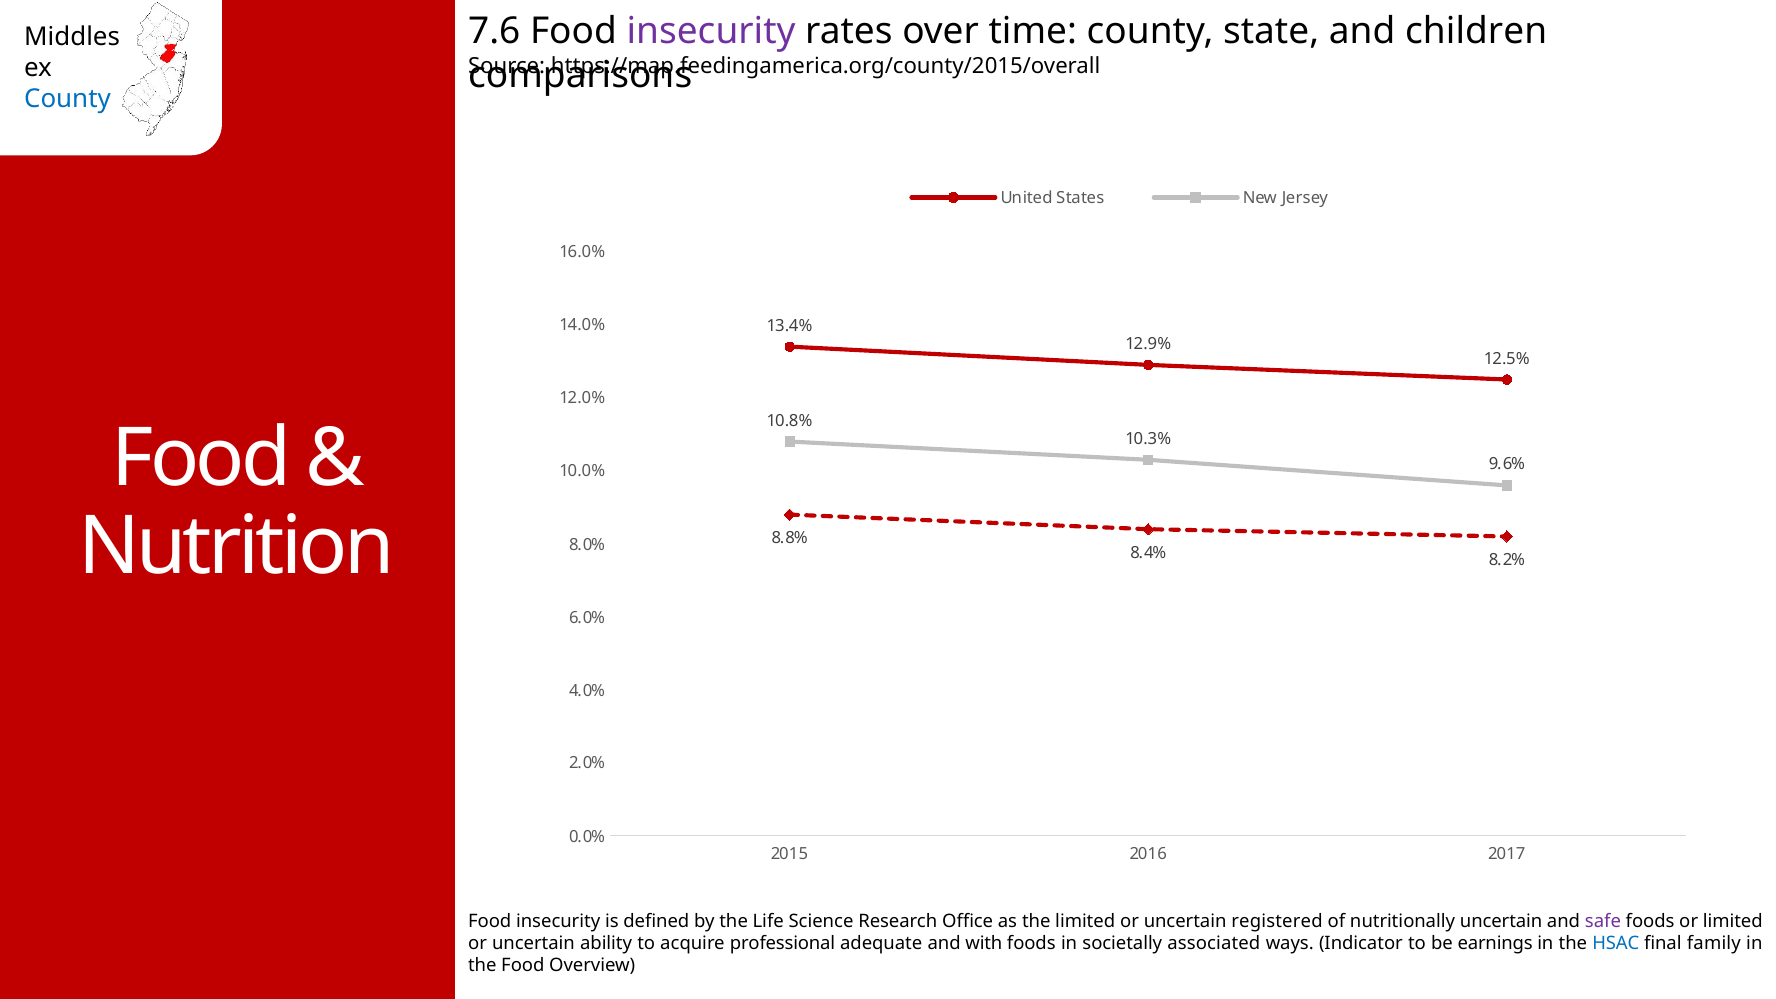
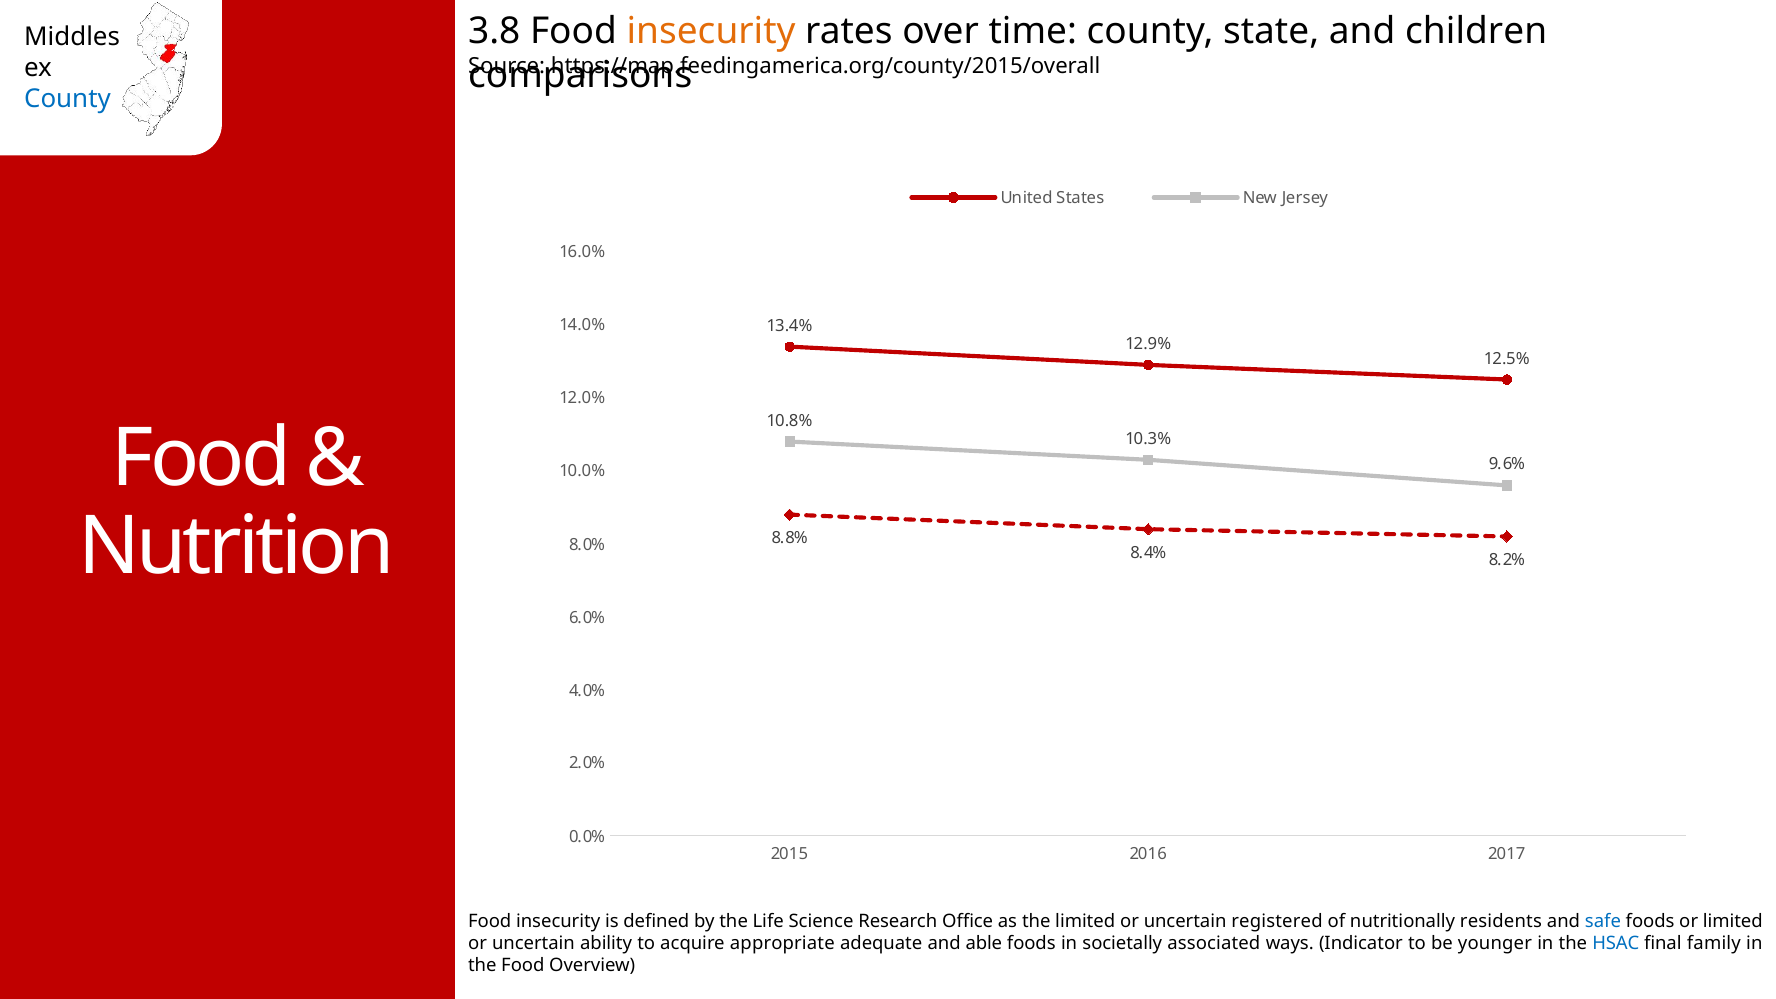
7.6: 7.6 -> 3.8
insecurity at (711, 31) colour: purple -> orange
nutritionally uncertain: uncertain -> residents
safe colour: purple -> blue
professional: professional -> appropriate
with: with -> able
earnings: earnings -> younger
